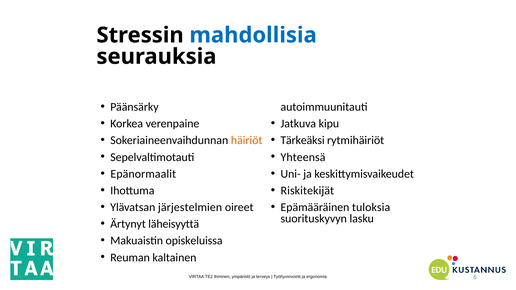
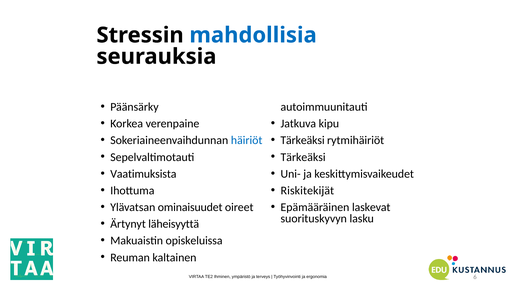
häiriöt colour: orange -> blue
Yhteensä at (303, 157): Yhteensä -> Tärkeäksi
Epänormaalit: Epänormaalit -> Vaatimuksista
järjestelmien: järjestelmien -> ominaisuudet
tuloksia: tuloksia -> laskevat
